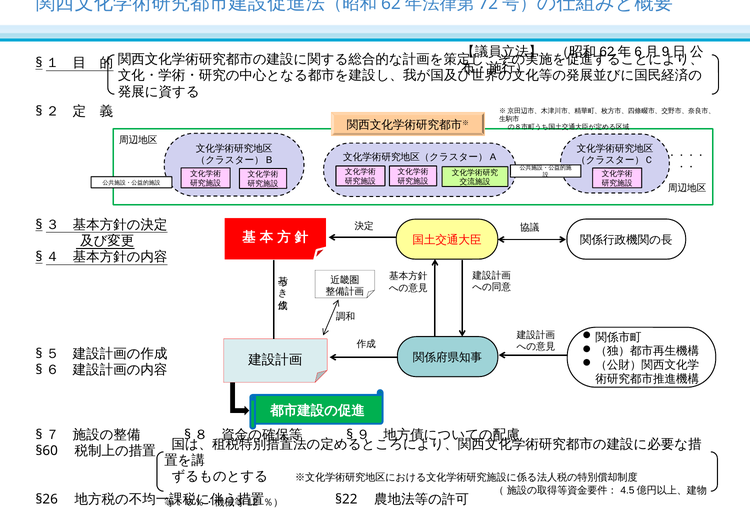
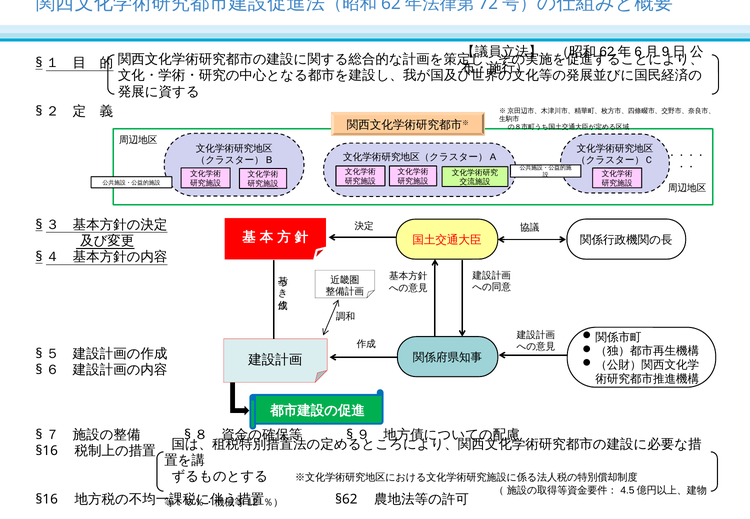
§60 at (47, 451): §60 -> §16
§26 at (47, 499): §26 -> §16
§22: §22 -> §62
